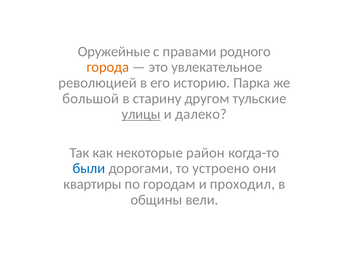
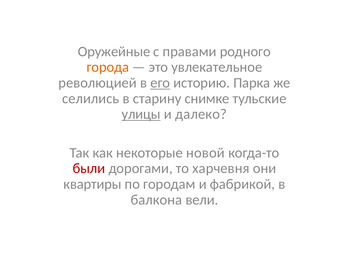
его underline: none -> present
большой: большой -> селились
другом: другом -> снимке
район: район -> новой
были colour: blue -> red
устроено: устроено -> харчевня
проходил: проходил -> фабрикой
общины: общины -> балкона
